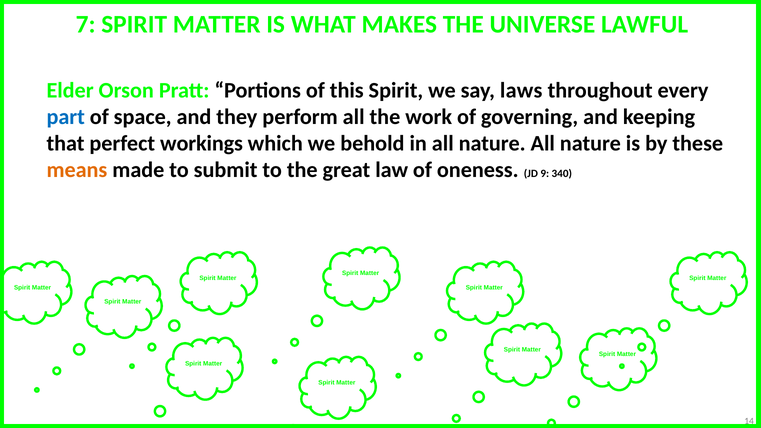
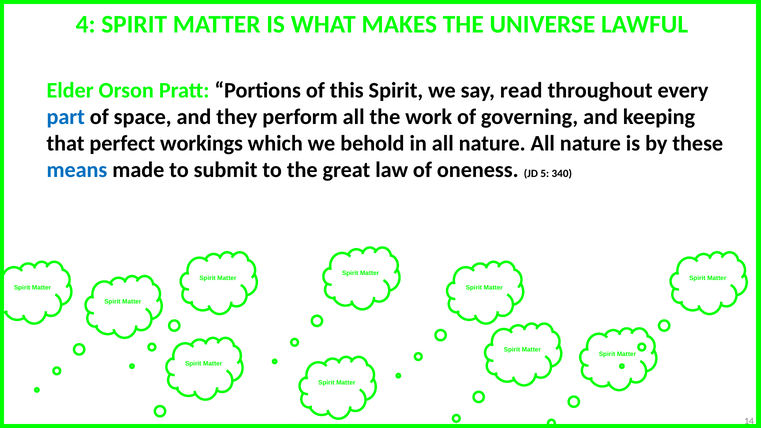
7: 7 -> 4
laws: laws -> read
means colour: orange -> blue
9: 9 -> 5
